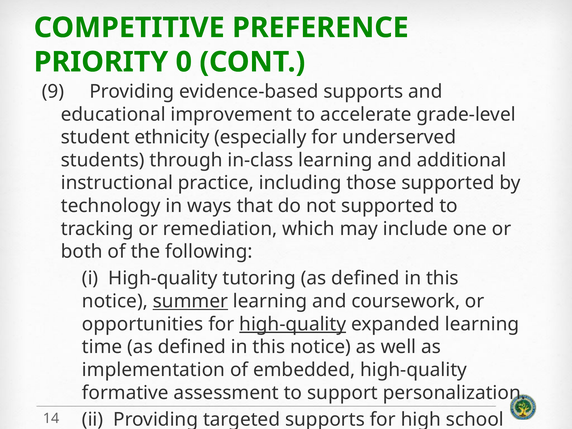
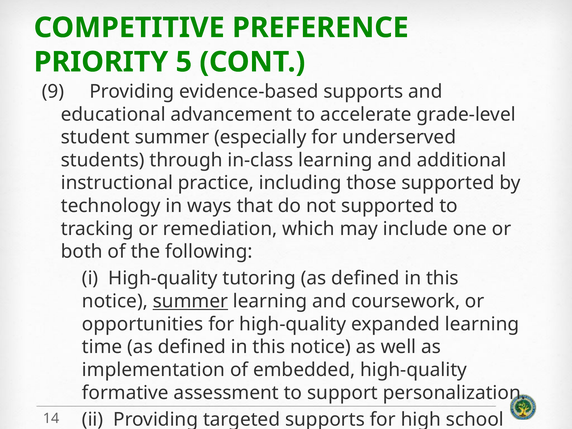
0: 0 -> 5
improvement: improvement -> advancement
student ethnicity: ethnicity -> summer
high-quality at (293, 324) underline: present -> none
